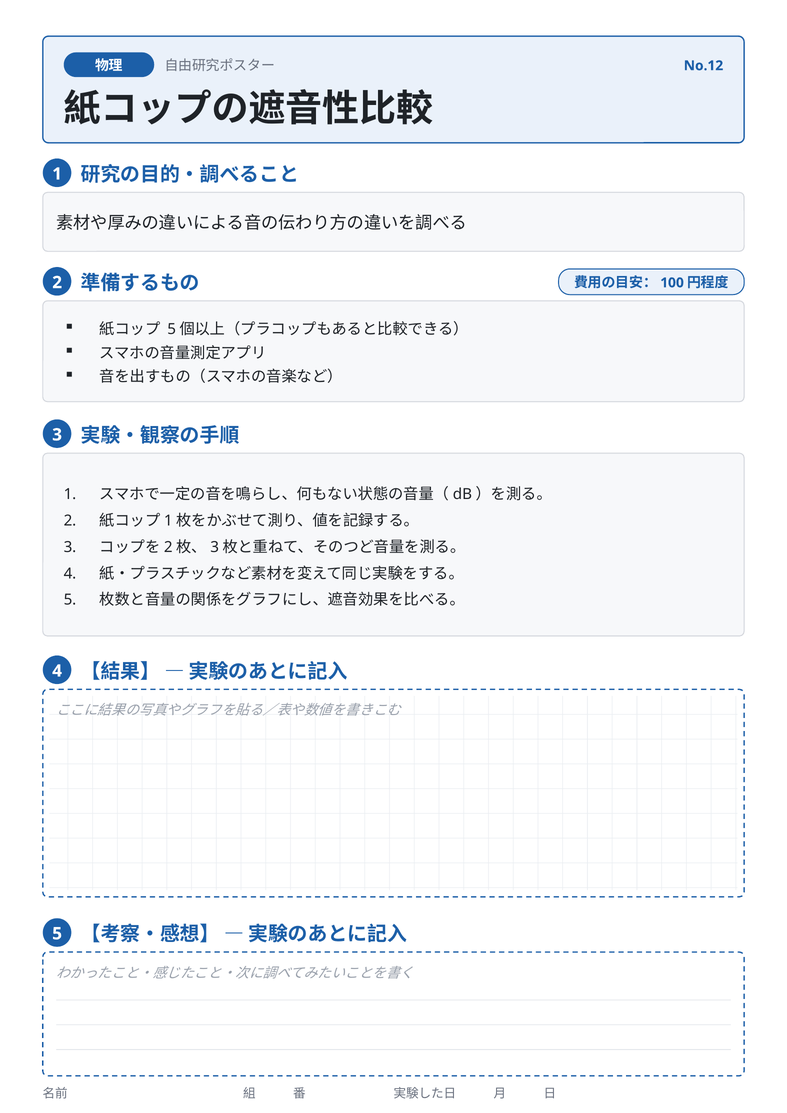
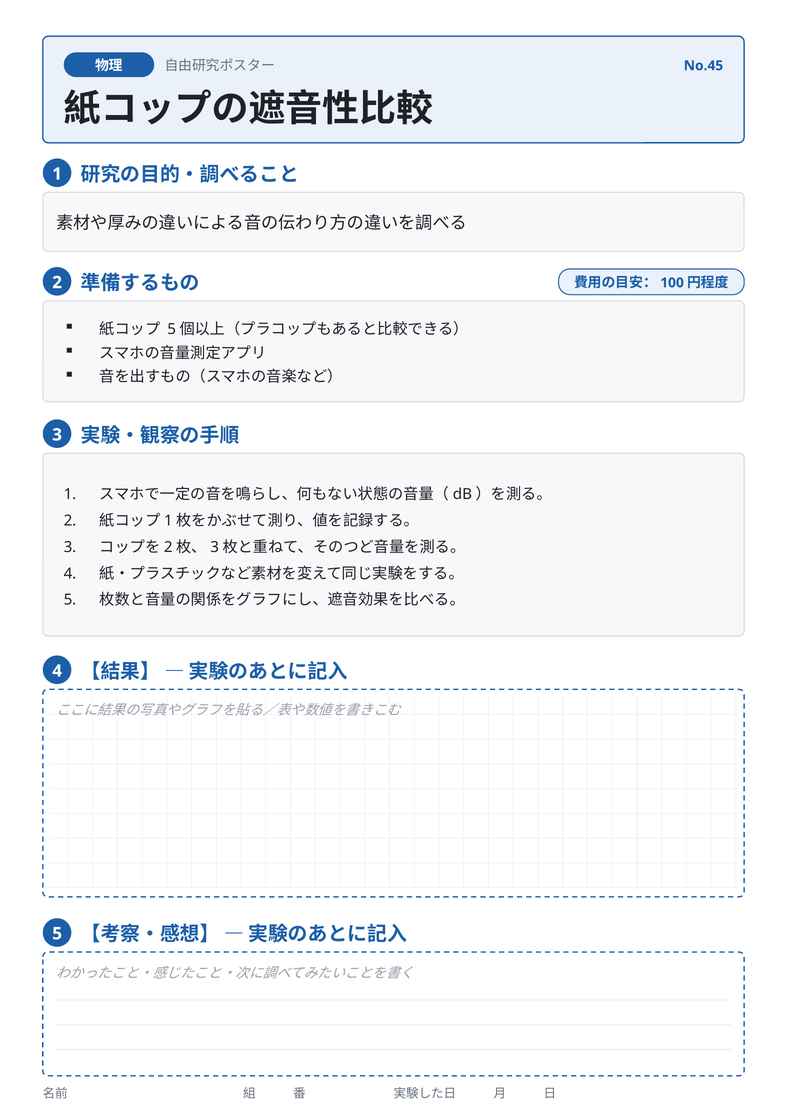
No.12: No.12 -> No.45
